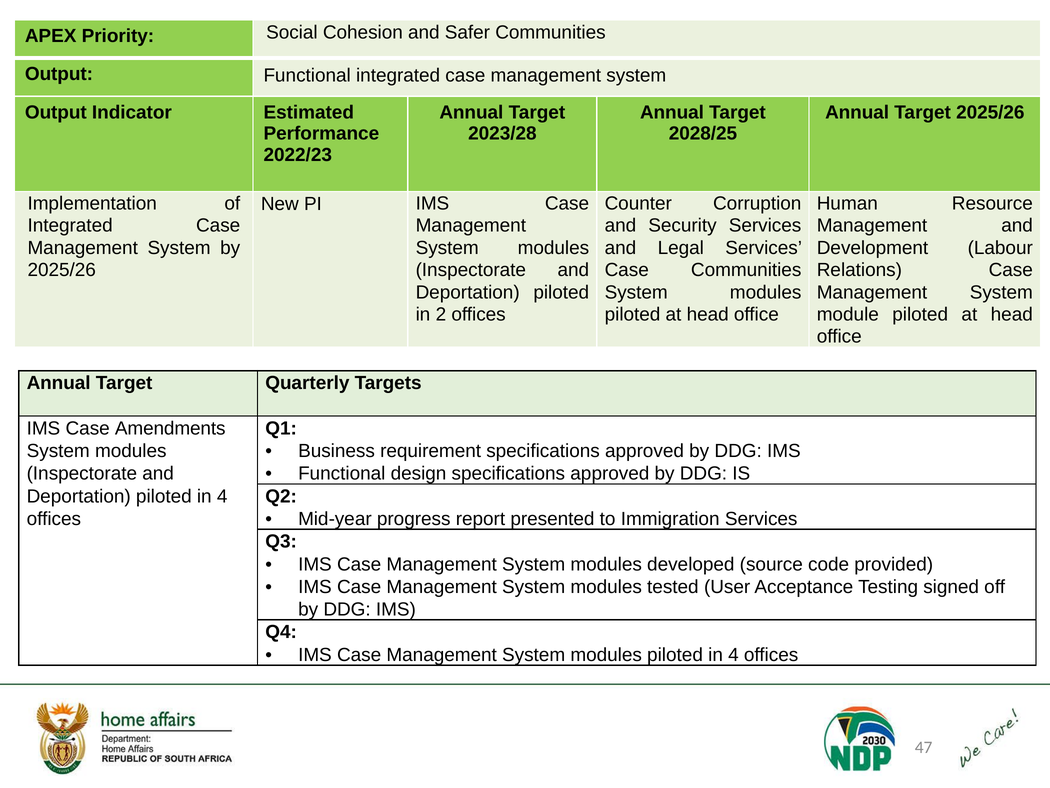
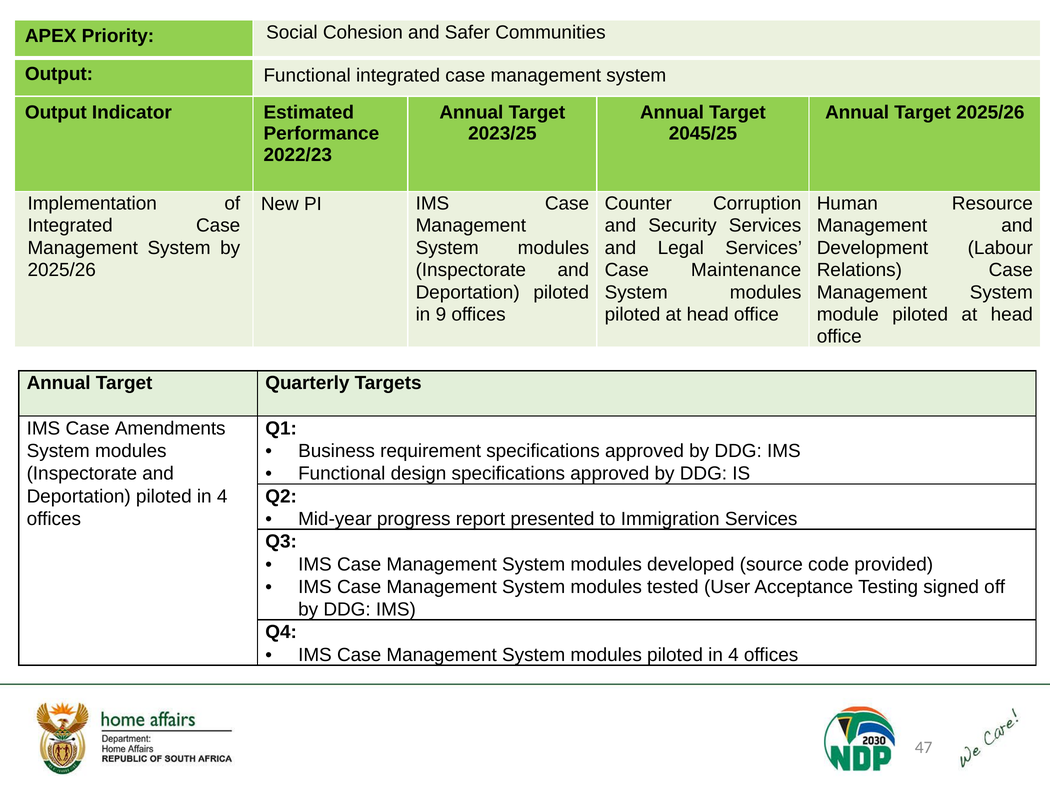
2023/28: 2023/28 -> 2023/25
2028/25: 2028/25 -> 2045/25
Case Communities: Communities -> Maintenance
2: 2 -> 9
